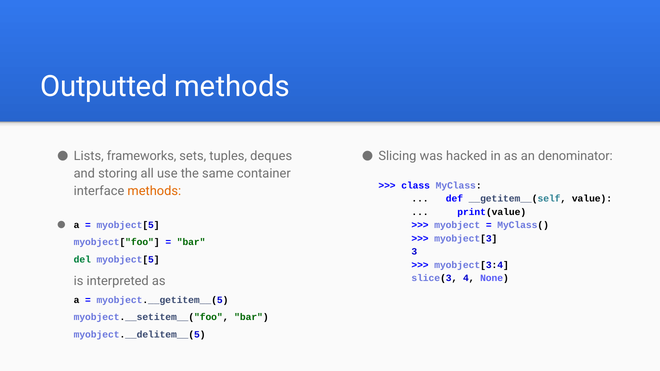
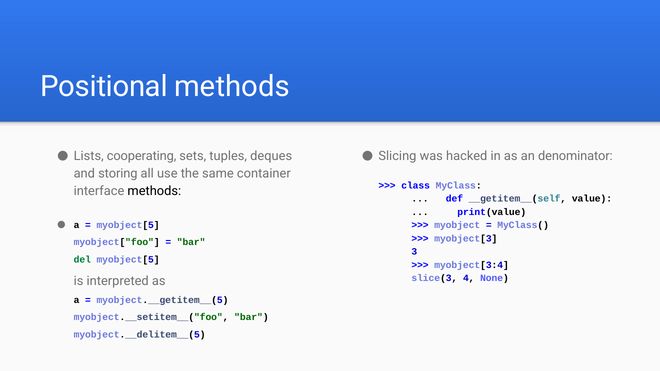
Outputted: Outputted -> Positional
frameworks: frameworks -> cooperating
methods at (154, 191) colour: orange -> black
